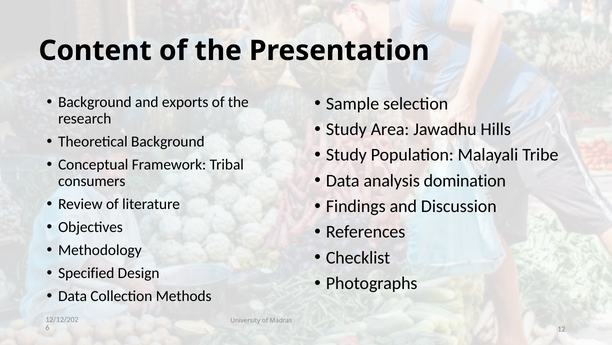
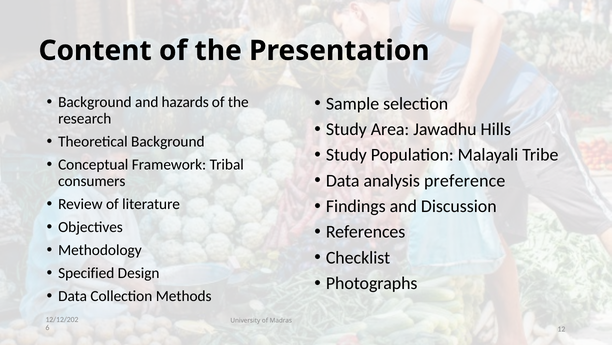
exports: exports -> hazards
domination: domination -> preference
